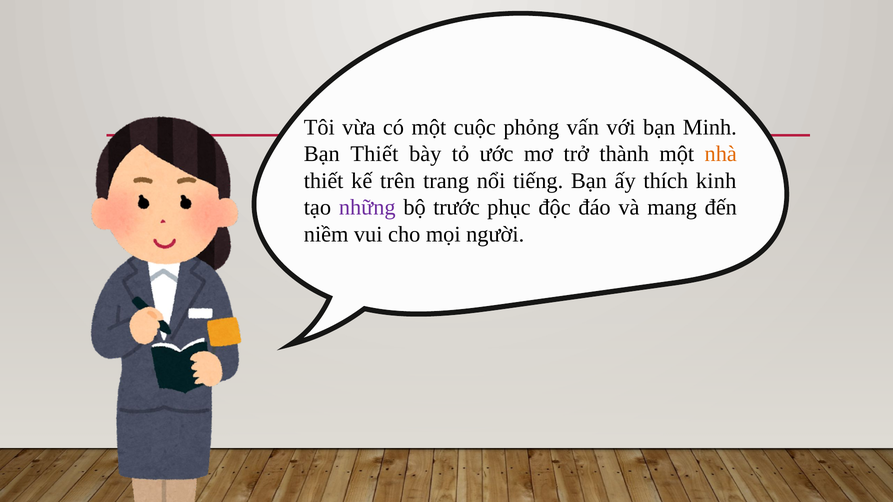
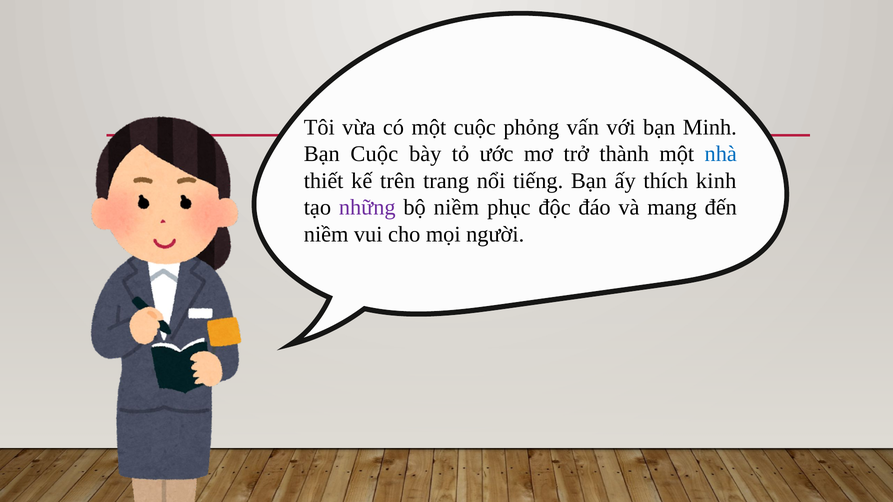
Bạn Thiết: Thiết -> Cuộc
nhà colour: orange -> blue
bộ trước: trước -> niềm
